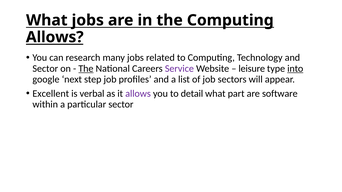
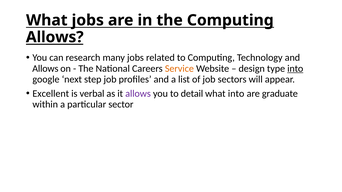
Sector at (45, 69): Sector -> Allows
The at (86, 69) underline: present -> none
Service colour: purple -> orange
leisure: leisure -> design
what part: part -> into
software: software -> graduate
